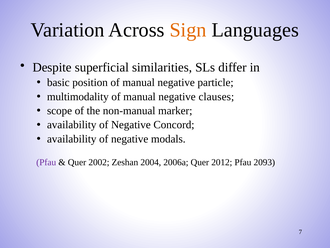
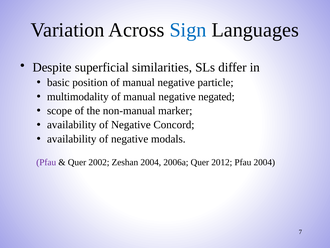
Sign colour: orange -> blue
clauses: clauses -> negated
Pfau 2093: 2093 -> 2004
